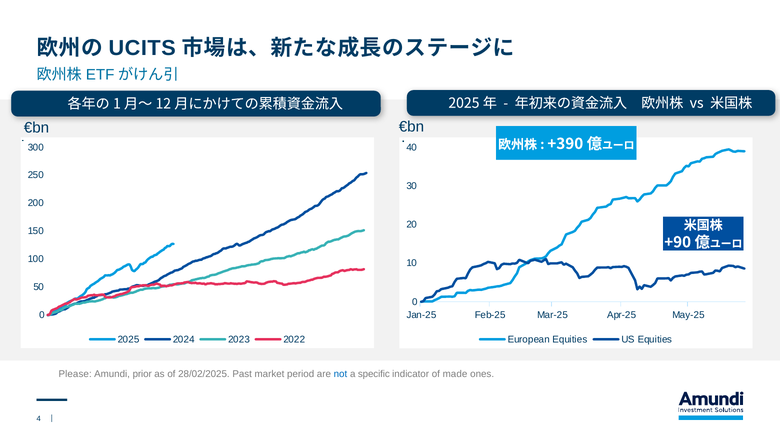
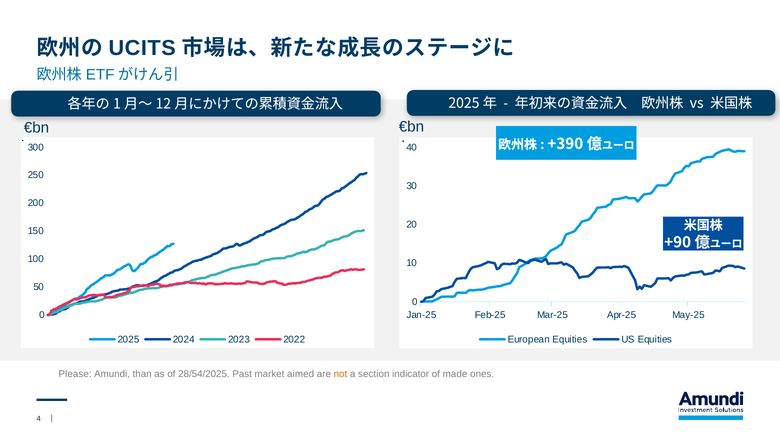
prior: prior -> than
28/02/2025: 28/02/2025 -> 28/54/2025
period: period -> aimed
not colour: blue -> orange
specific: specific -> section
